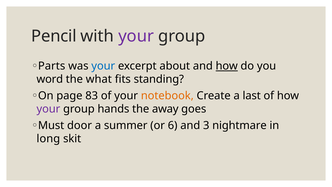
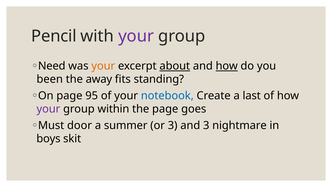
Parts: Parts -> Need
your at (103, 66) colour: blue -> orange
about underline: none -> present
word: word -> been
what: what -> away
83: 83 -> 95
notebook colour: orange -> blue
hands: hands -> within
the away: away -> page
or 6: 6 -> 3
long: long -> boys
